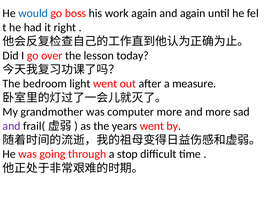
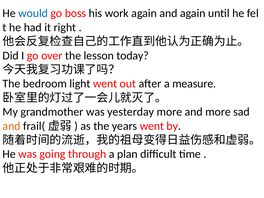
computer: computer -> yesterday
and at (12, 126) colour: purple -> orange
stop: stop -> plan
